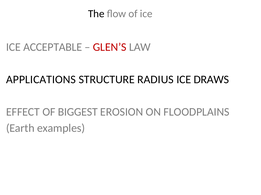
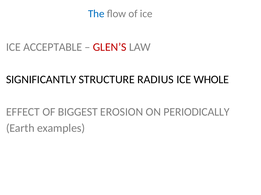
The colour: black -> blue
APPLICATIONS: APPLICATIONS -> SIGNIFICANTLY
DRAWS: DRAWS -> WHOLE
FLOODPLAINS: FLOODPLAINS -> PERIODICALLY
